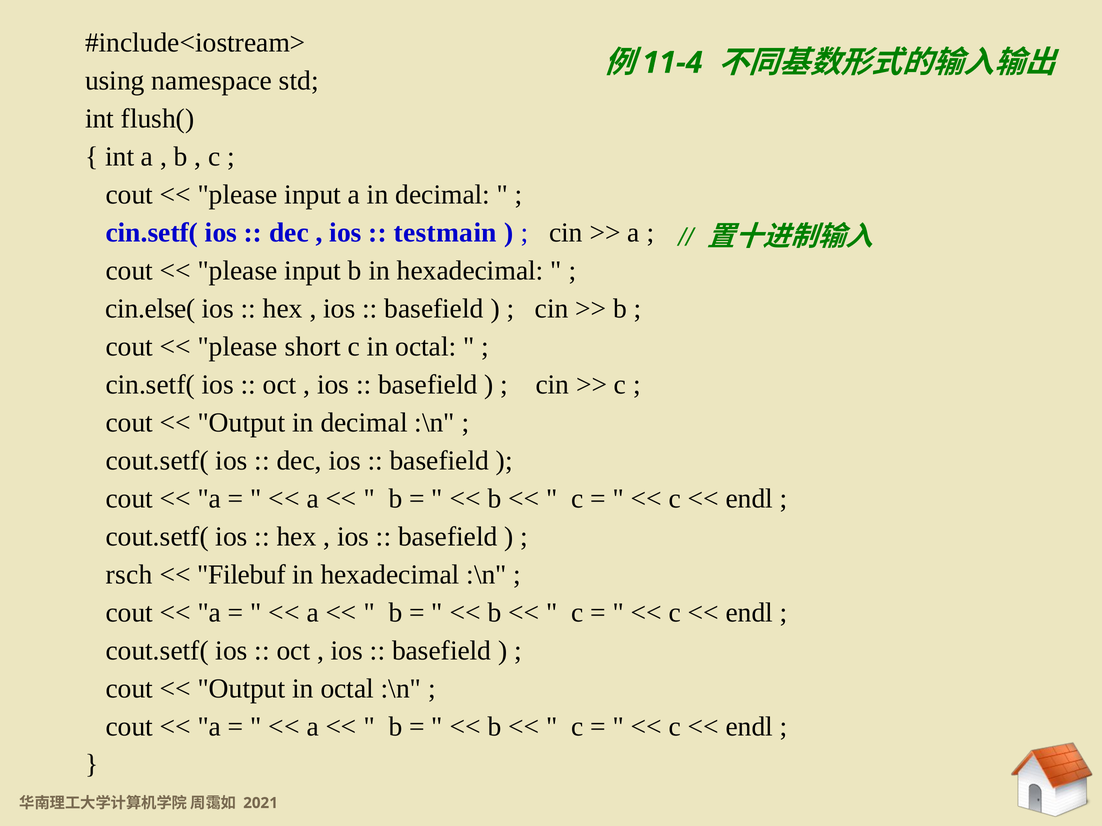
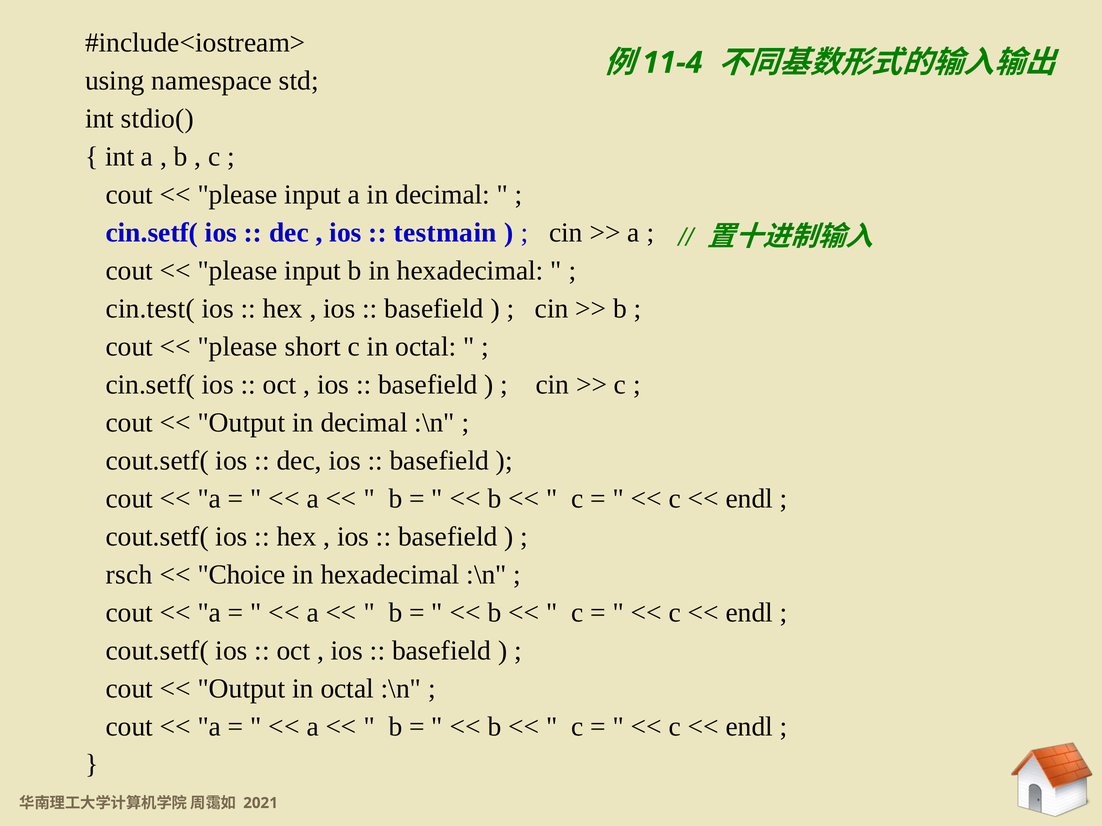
flush(: flush( -> stdio(
cin.else(: cin.else( -> cin.test(
Filebuf: Filebuf -> Choice
